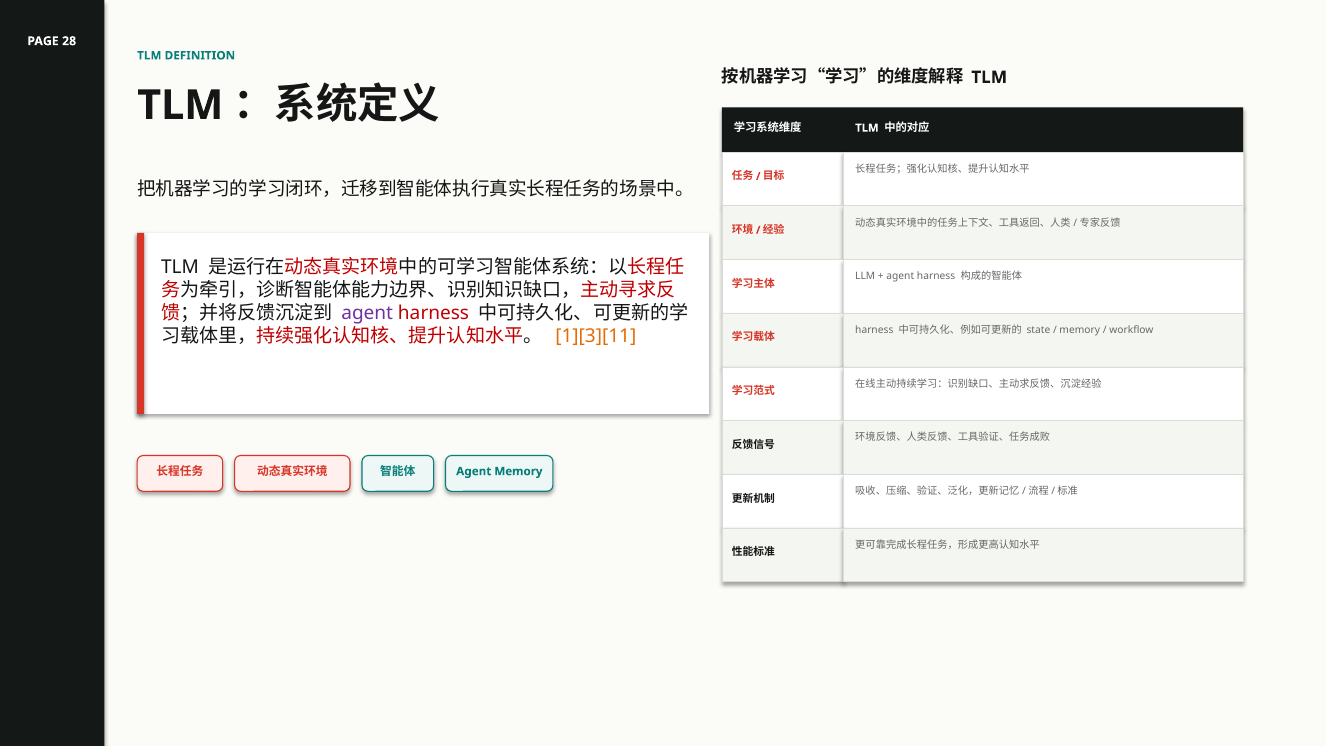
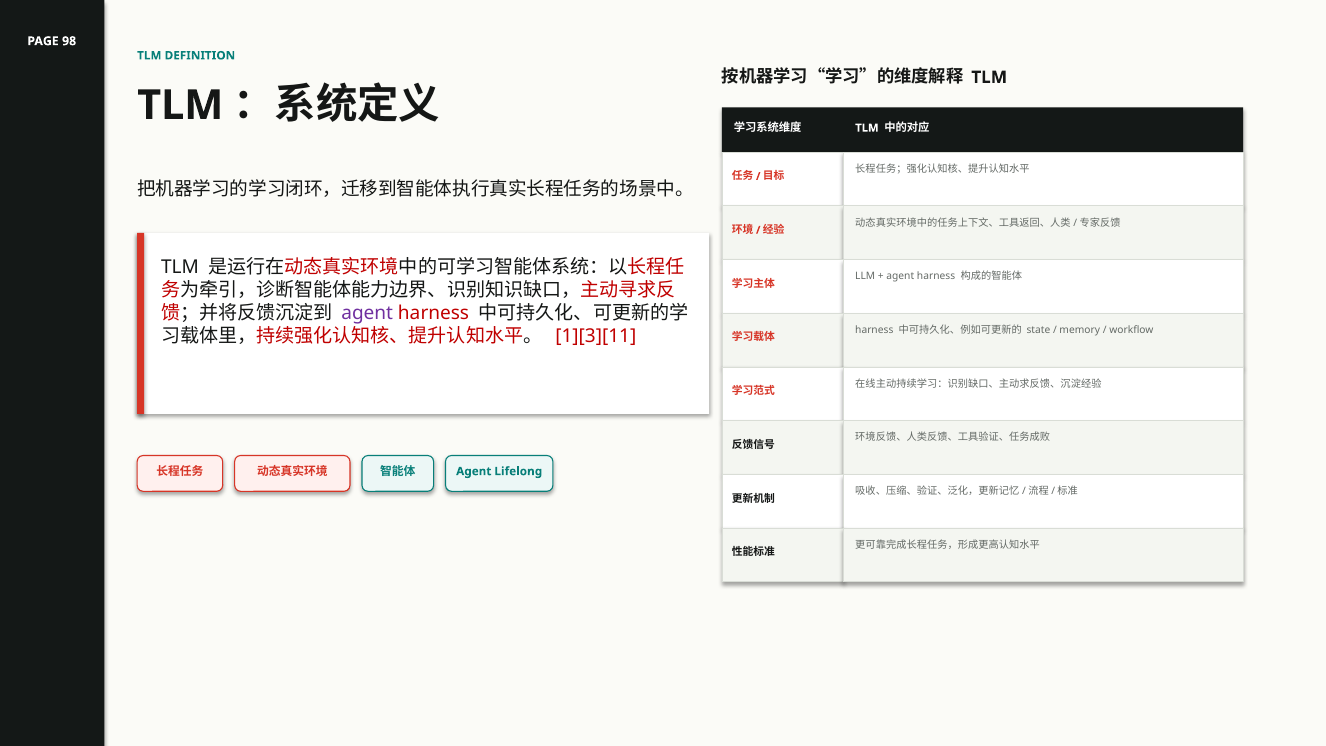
28: 28 -> 98
1][3][11 colour: orange -> red
Agent Memory: Memory -> Lifelong
